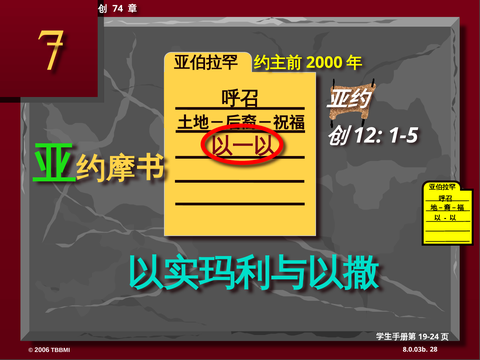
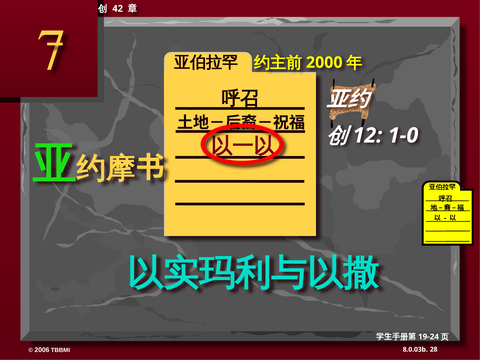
74: 74 -> 42
1-5: 1-5 -> 1-0
